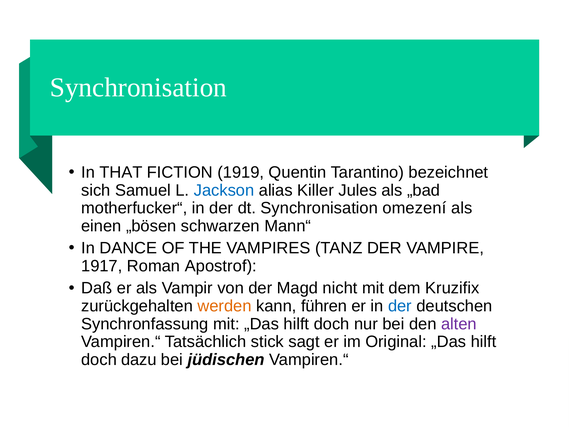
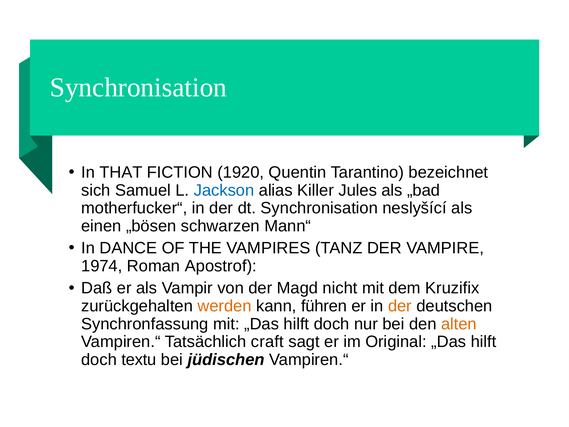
1919: 1919 -> 1920
omezení: omezení -> neslyšící
1917: 1917 -> 1974
der at (400, 306) colour: blue -> orange
alten colour: purple -> orange
stick: stick -> craft
dazu: dazu -> textu
